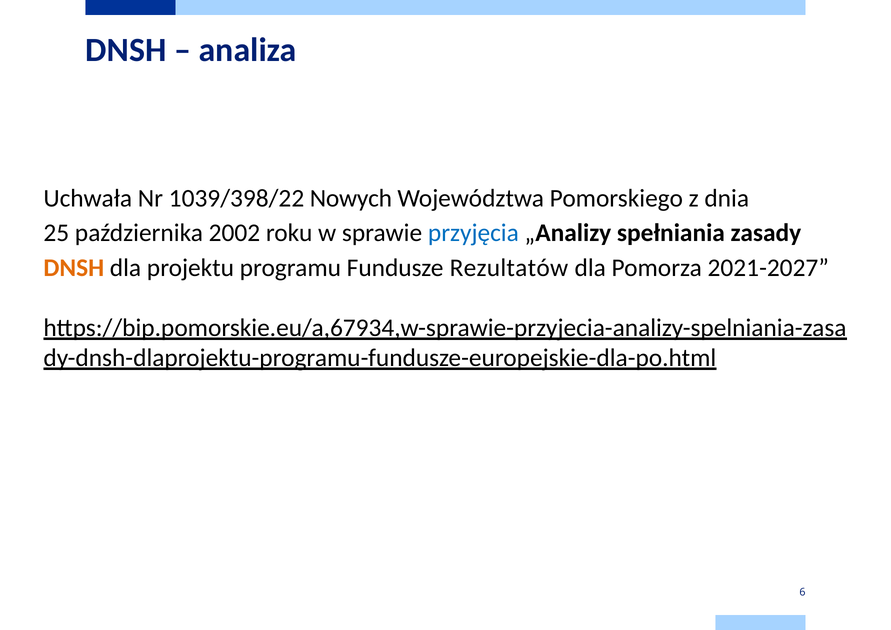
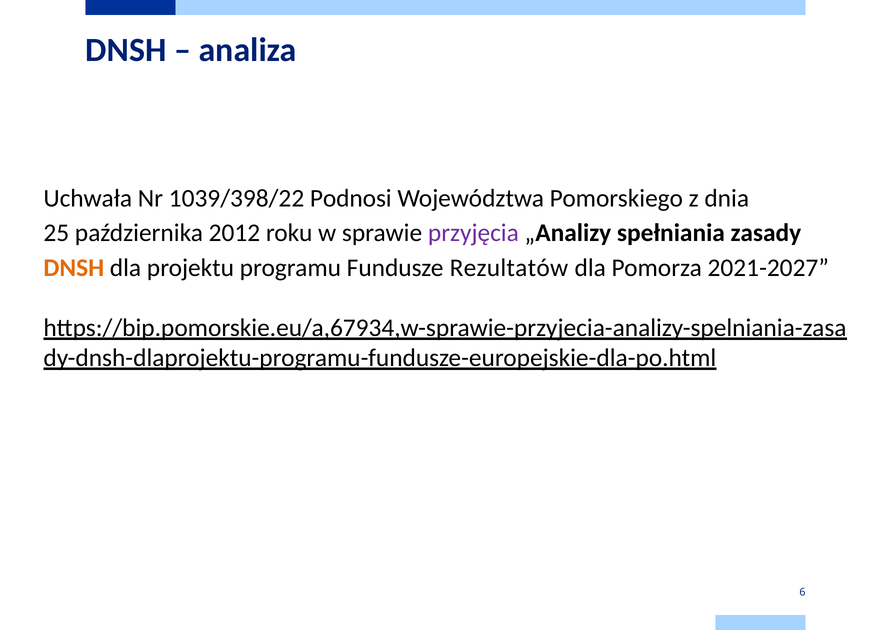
Nowych: Nowych -> Podnosi
2002: 2002 -> 2012
przyjęcia colour: blue -> purple
